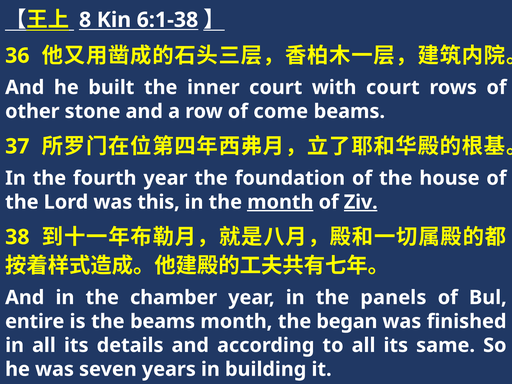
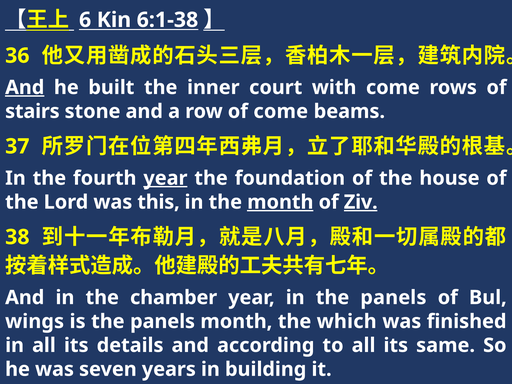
8: 8 -> 6
And at (25, 87) underline: none -> present
with court: court -> come
other: other -> stairs
year at (165, 178) underline: none -> present
entire: entire -> wings
is the beams: beams -> panels
began: began -> which
